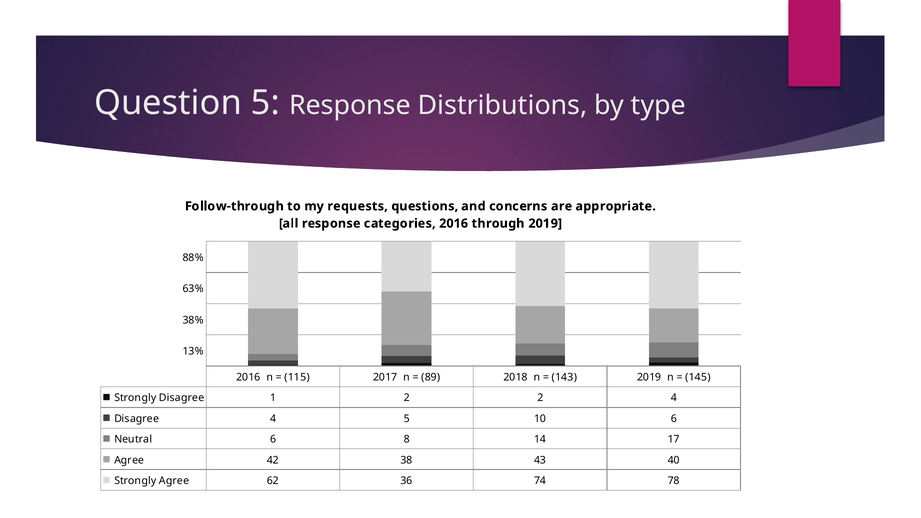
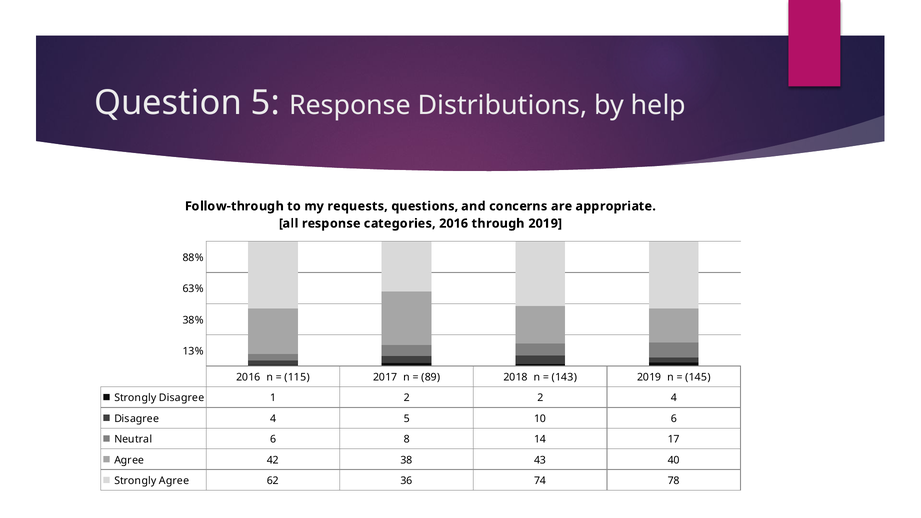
type: type -> help
